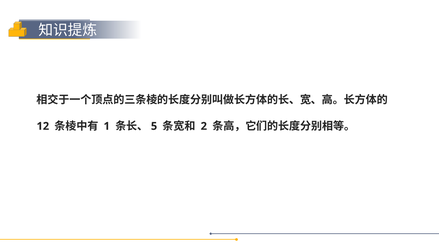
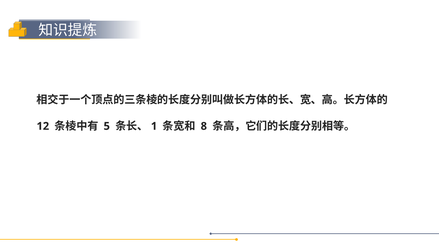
1: 1 -> 5
5: 5 -> 1
2: 2 -> 8
